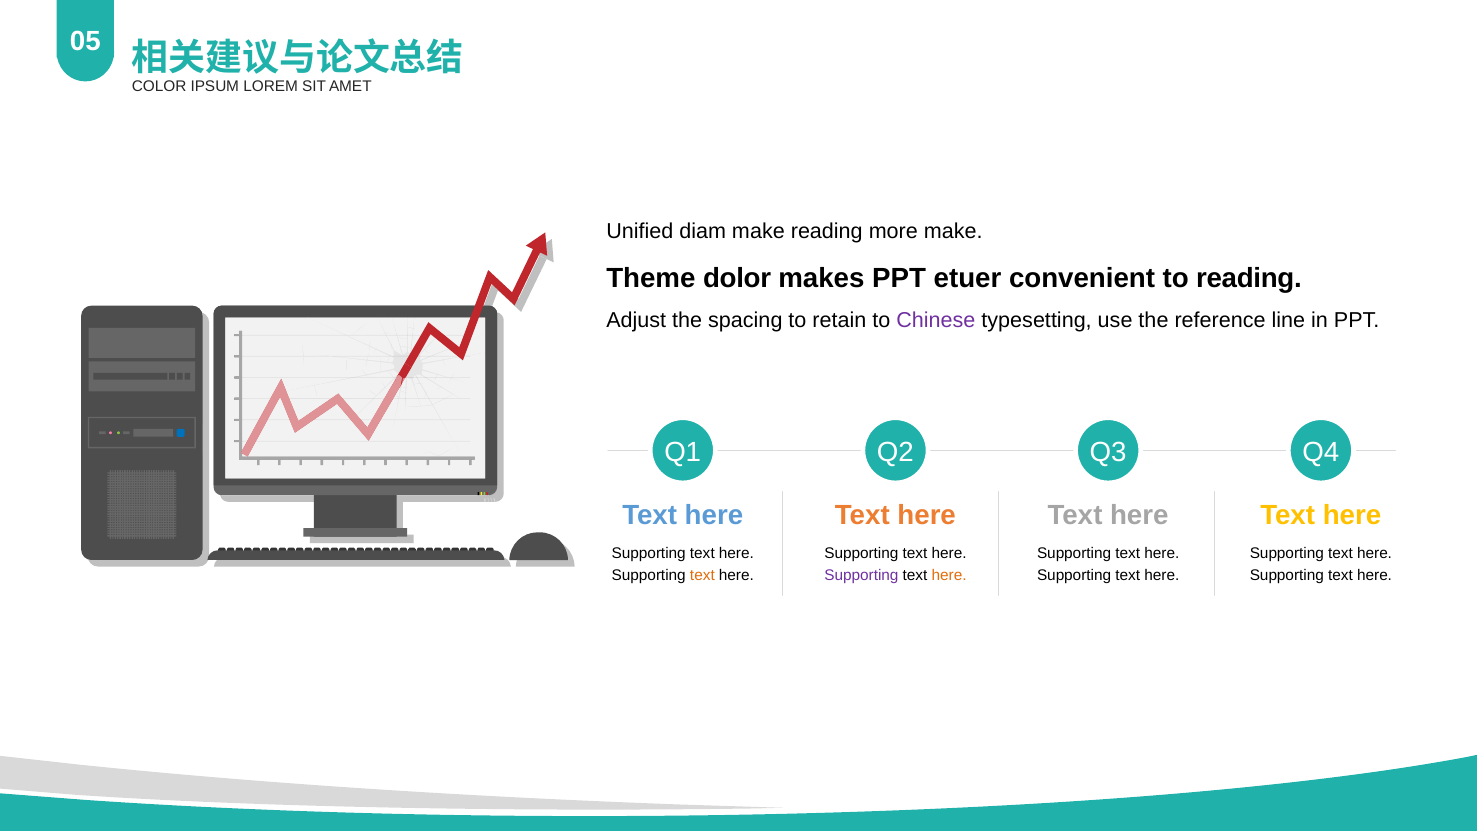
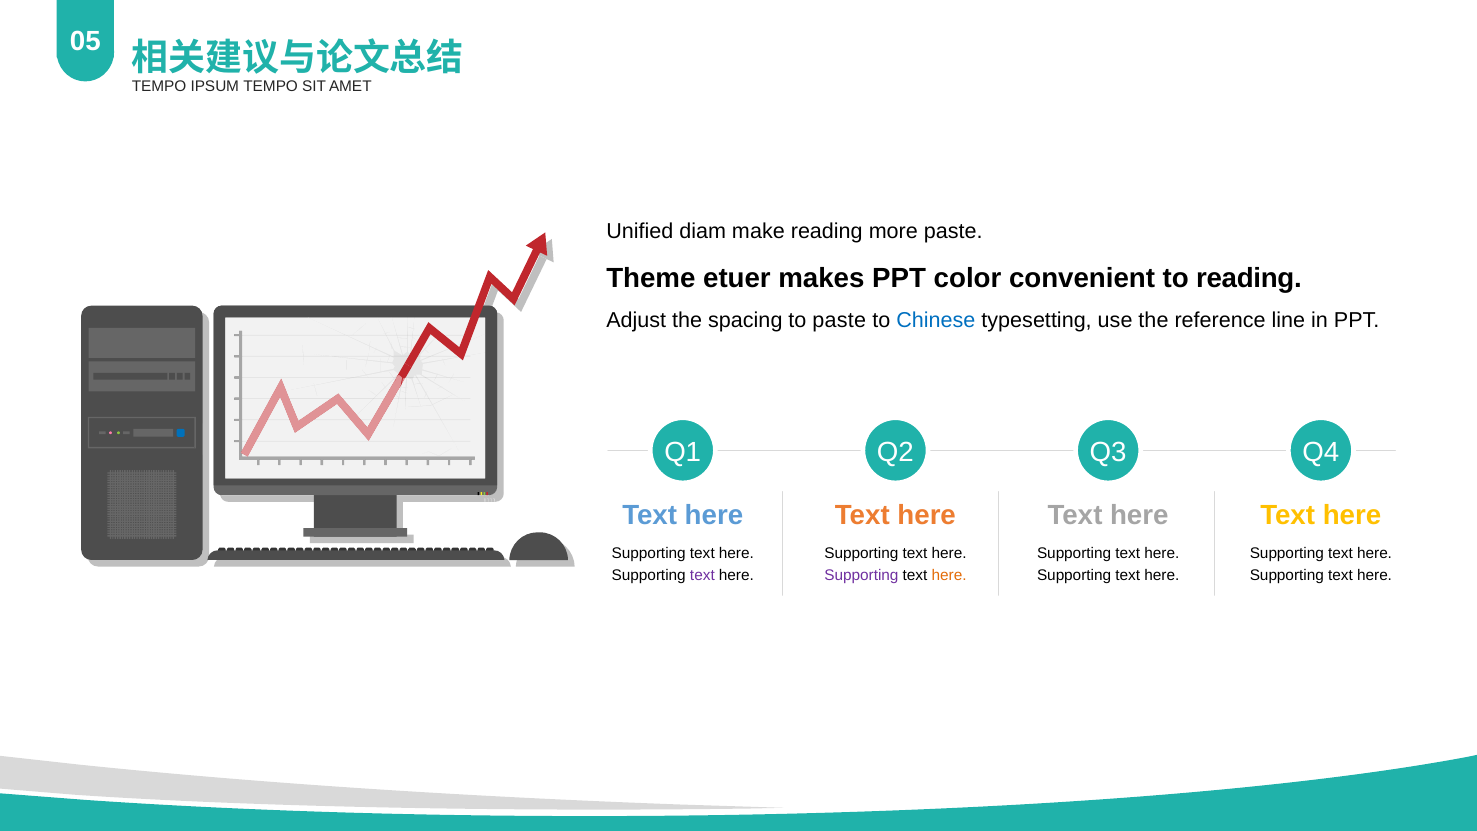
COLOR at (159, 87): COLOR -> TEMPO
IPSUM LOREM: LOREM -> TEMPO
more make: make -> paste
dolor: dolor -> etuer
etuer: etuer -> color
to retain: retain -> paste
Chinese colour: purple -> blue
text at (702, 575) colour: orange -> purple
